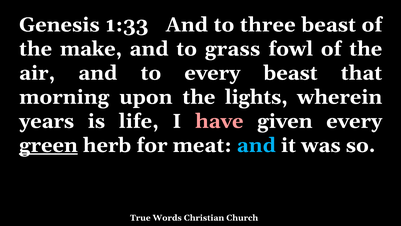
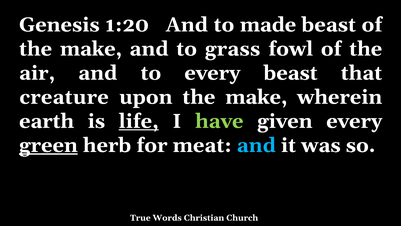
1:33: 1:33 -> 1:20
three: three -> made
morning: morning -> creature
upon the lights: lights -> make
years: years -> earth
life underline: none -> present
have colour: pink -> light green
